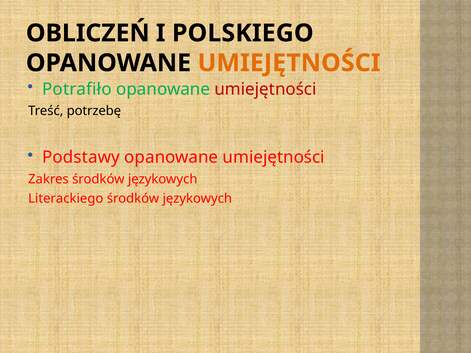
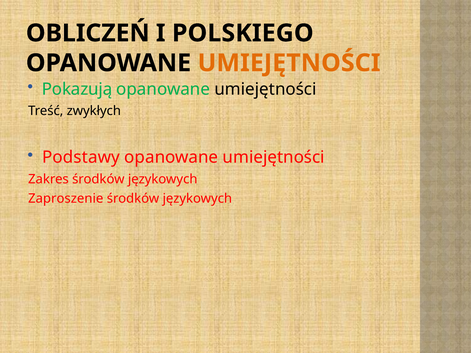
Potrafiło: Potrafiło -> Pokazują
umiejętności at (266, 89) colour: red -> black
potrzebę: potrzebę -> zwykłych
Literackiego: Literackiego -> Zaproszenie
